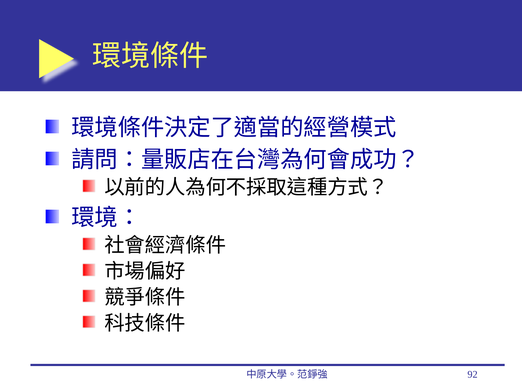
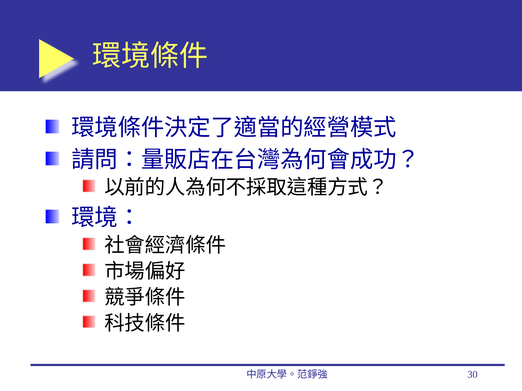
92: 92 -> 30
